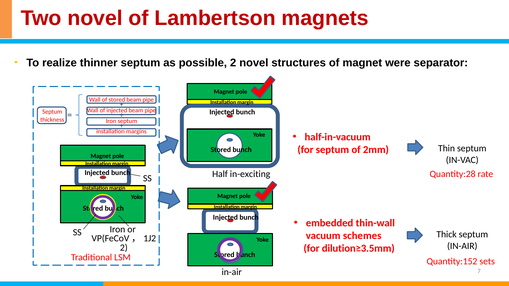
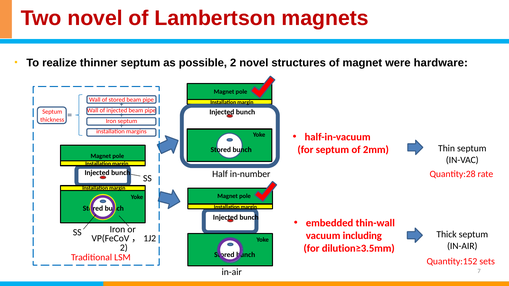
separator: separator -> hardware
in-exciting: in-exciting -> in-number
schemes: schemes -> including
